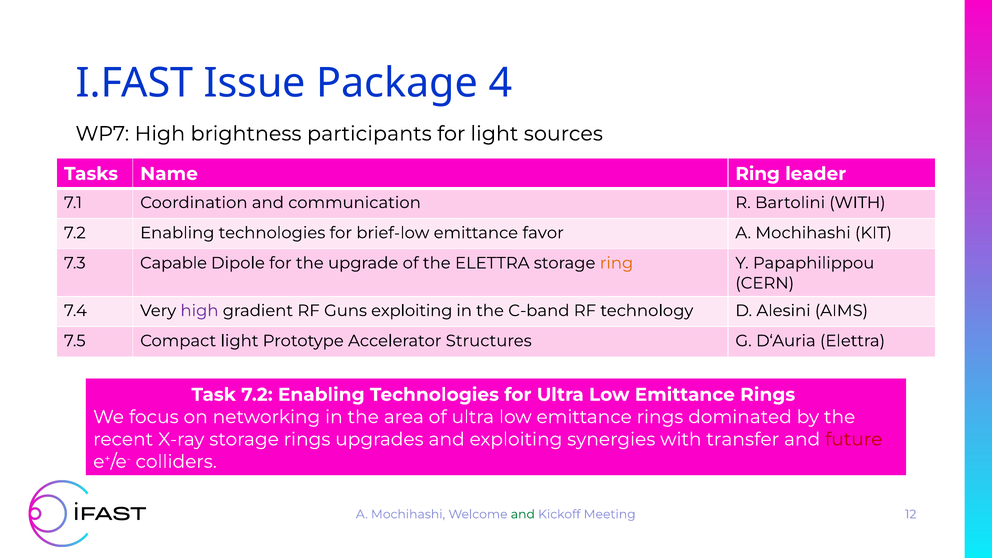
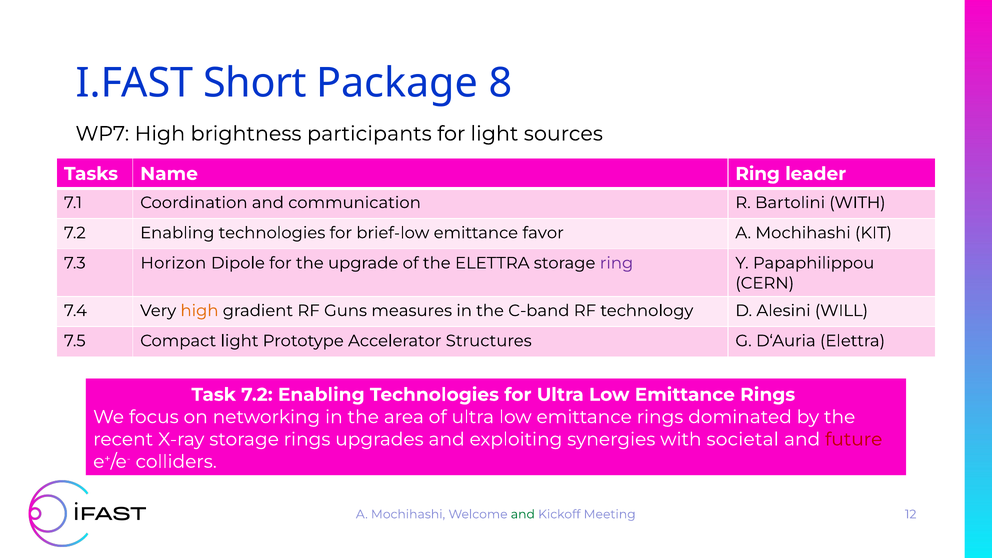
Issue: Issue -> Short
4: 4 -> 8
Capable: Capable -> Horizon
ring at (617, 263) colour: orange -> purple
high at (199, 311) colour: purple -> orange
Guns exploiting: exploiting -> measures
AIMS: AIMS -> WILL
transfer: transfer -> societal
